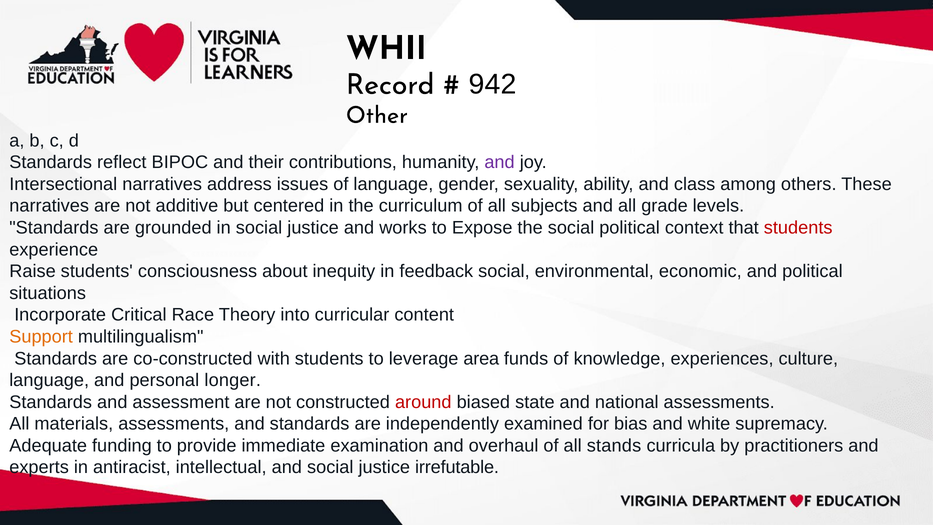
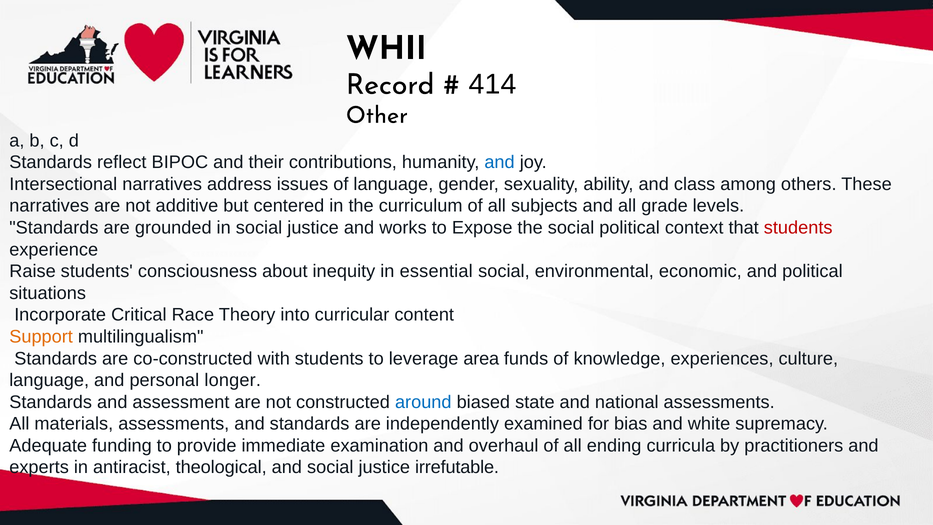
942: 942 -> 414
and at (500, 162) colour: purple -> blue
feedback: feedback -> essential
around colour: red -> blue
stands: stands -> ending
intellectual: intellectual -> theological
